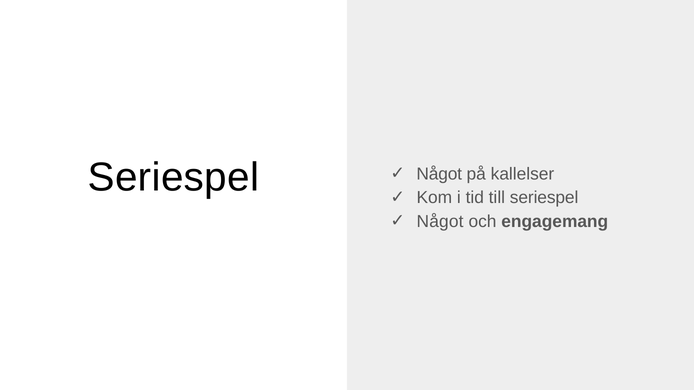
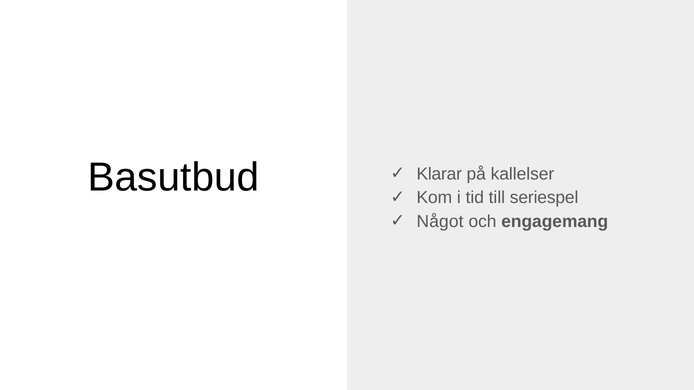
Seriespel at (173, 178): Seriespel -> Basutbud
Något at (439, 174): Något -> Klarar
